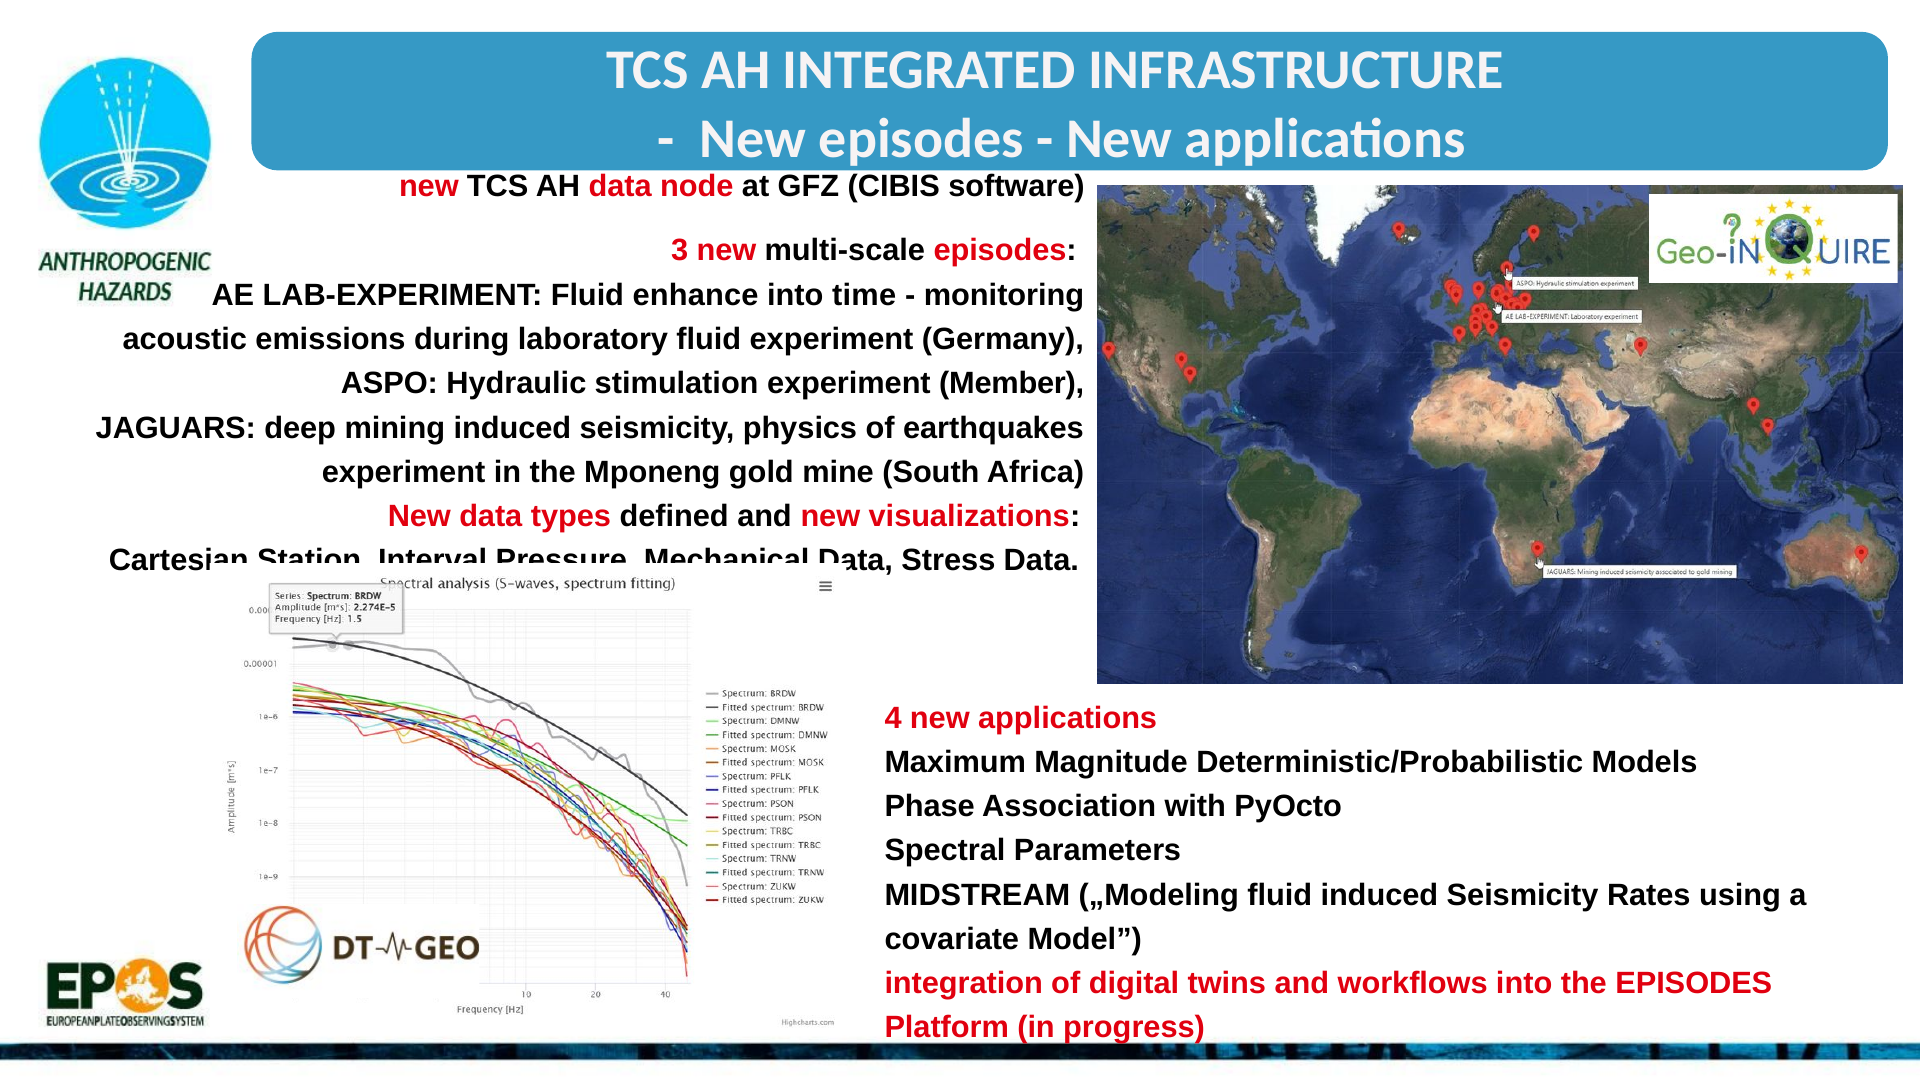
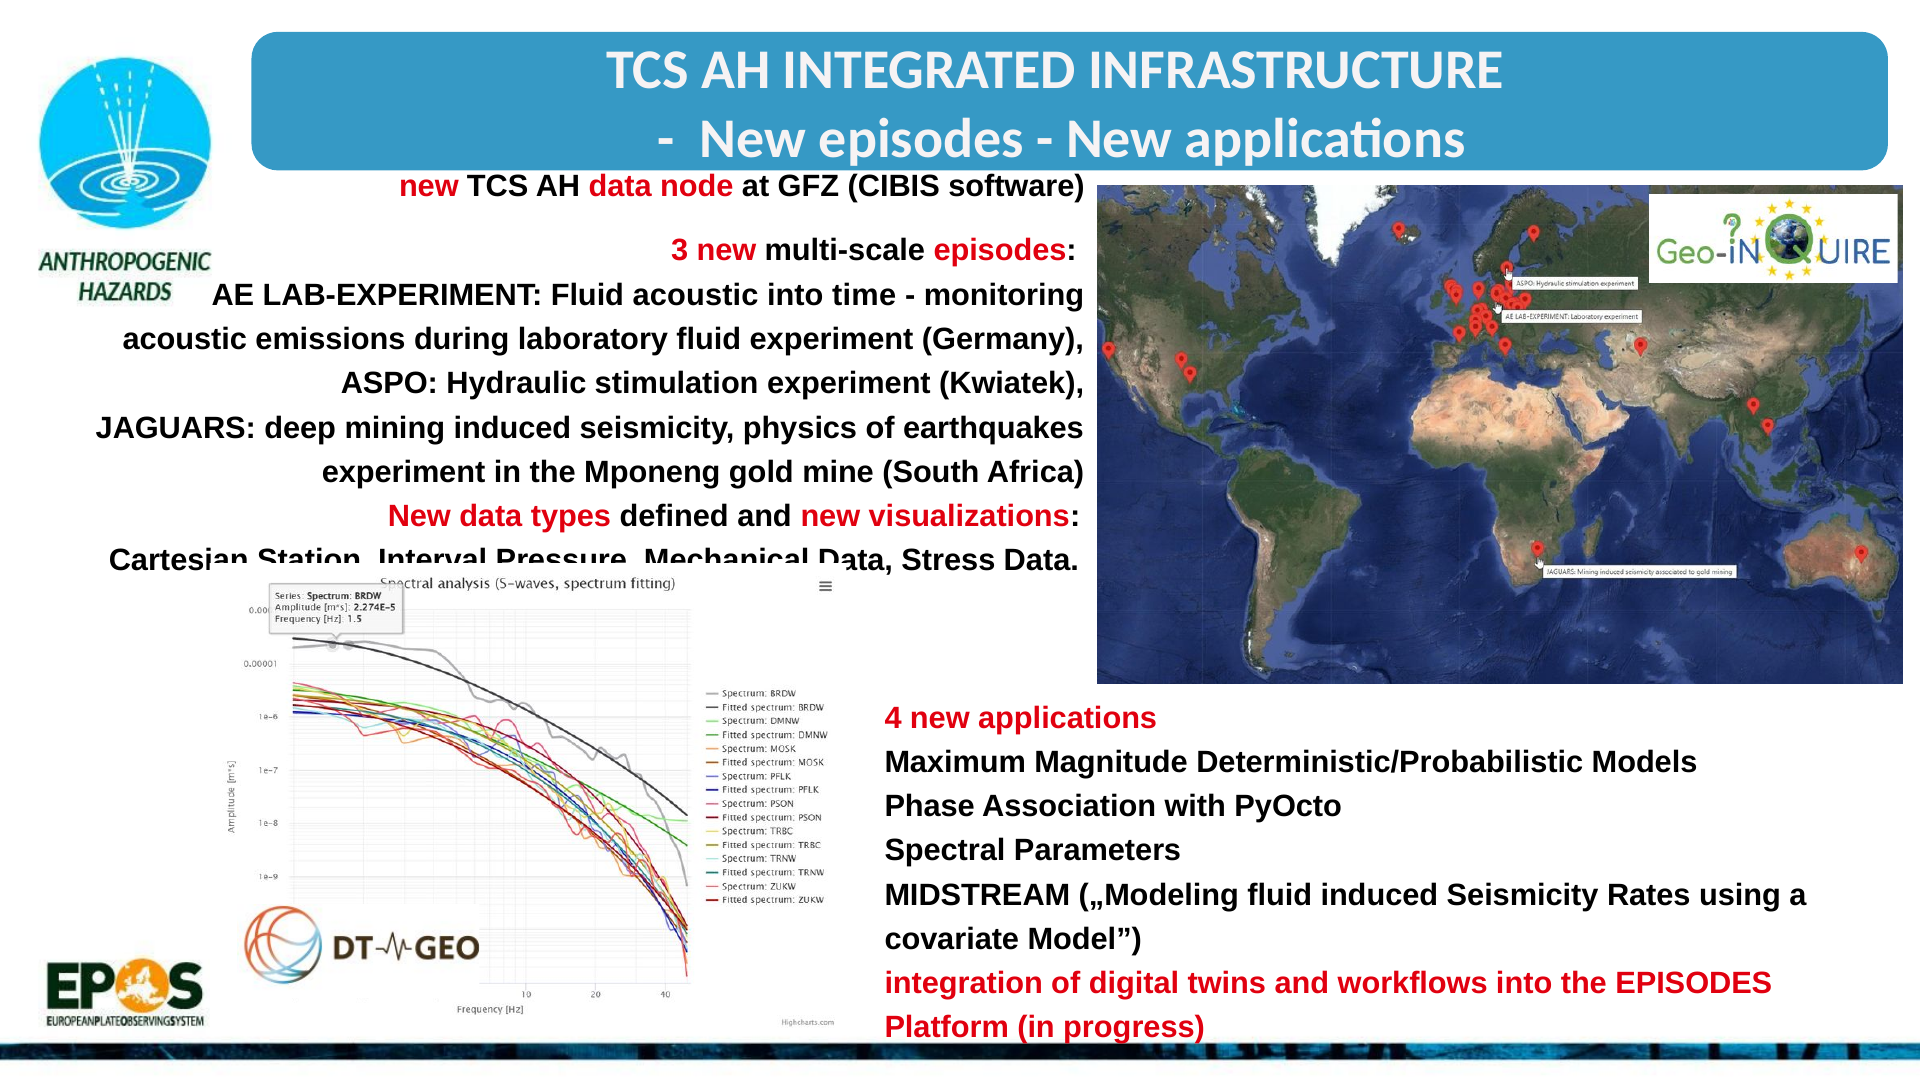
Fluid enhance: enhance -> acoustic
Member: Member -> Kwiatek
